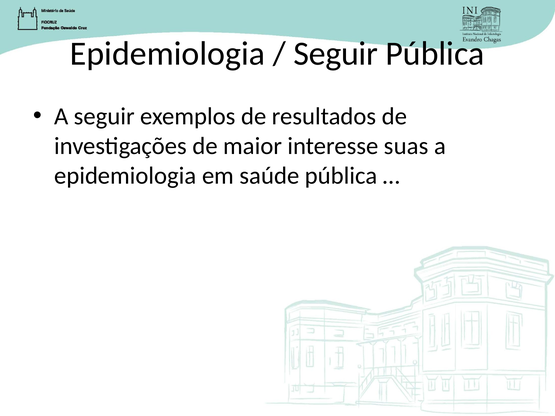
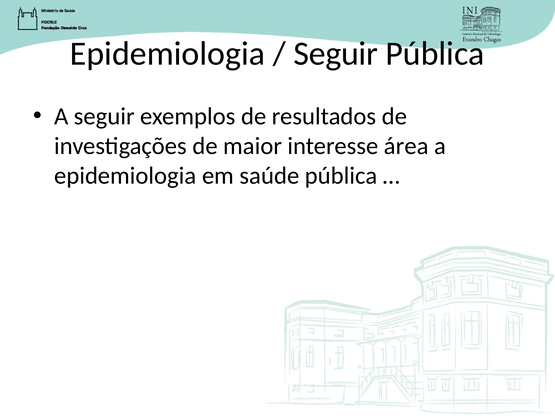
suas: suas -> área
